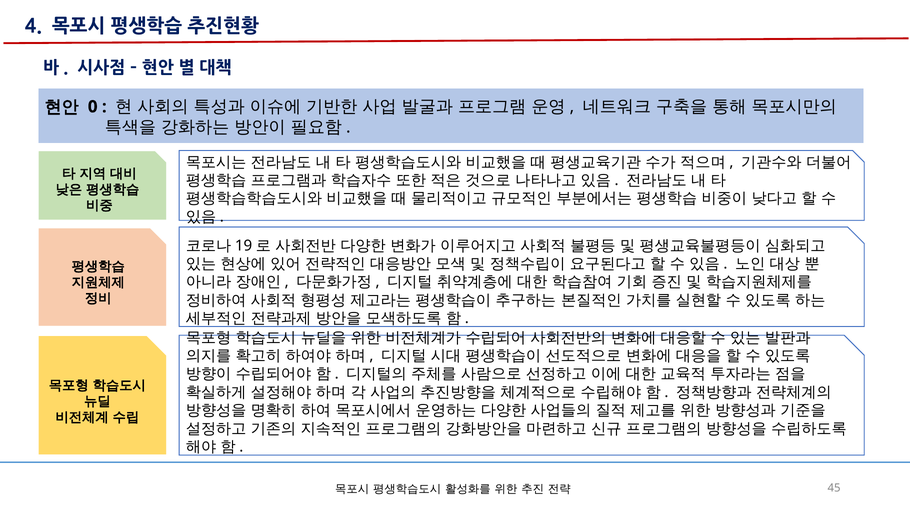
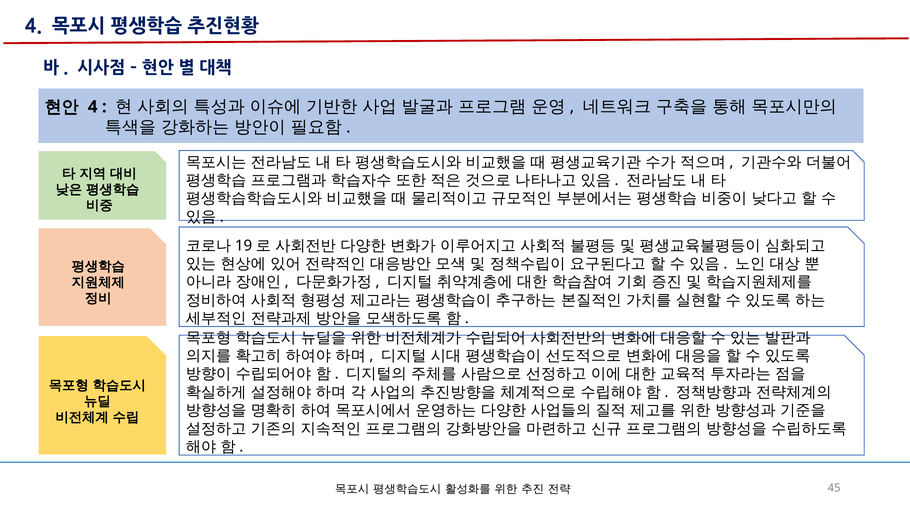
0 at (93, 107): 0 -> 4
